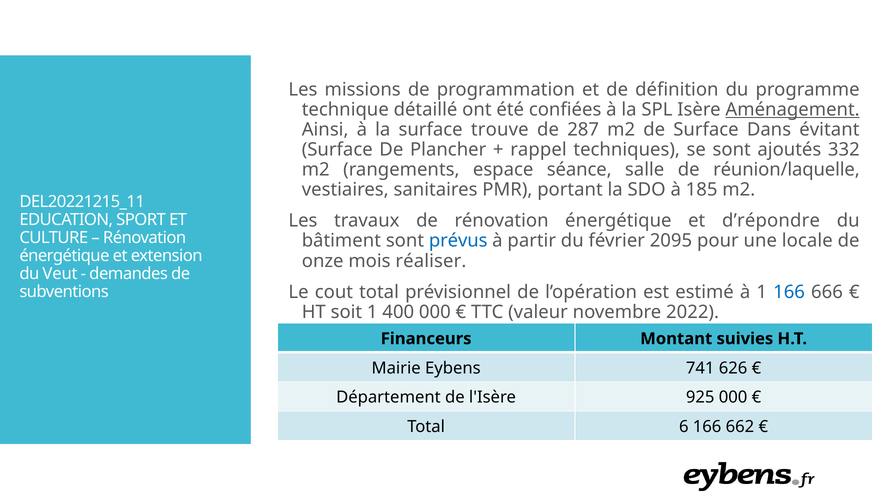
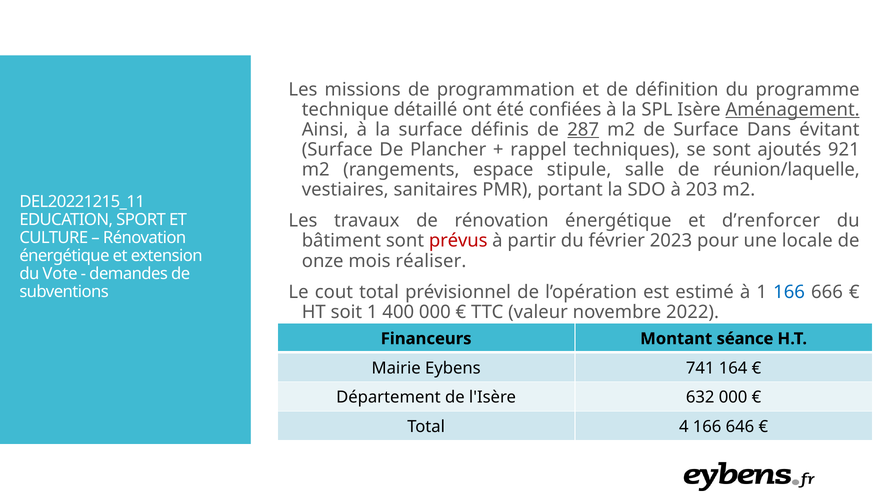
trouve: trouve -> définis
287 underline: none -> present
332: 332 -> 921
séance: séance -> stipule
185: 185 -> 203
d’répondre: d’répondre -> d’renforcer
prévus colour: blue -> red
2095: 2095 -> 2023
Veut: Veut -> Vote
suivies: suivies -> séance
626: 626 -> 164
925: 925 -> 632
6: 6 -> 4
662: 662 -> 646
